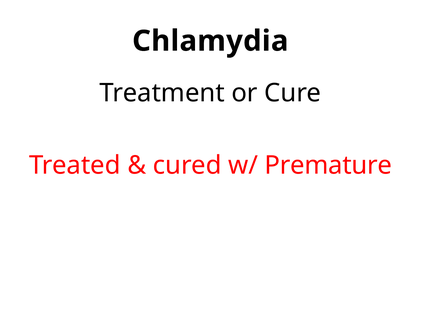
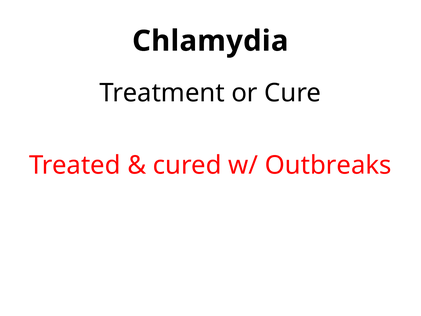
Premature: Premature -> Outbreaks
